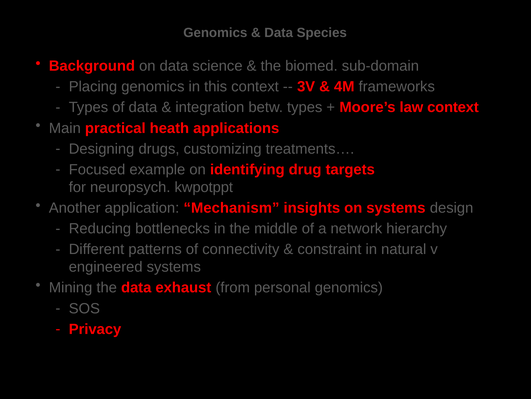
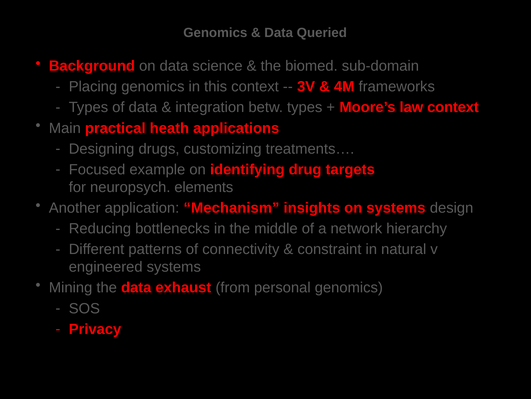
Species: Species -> Queried
kwpotppt: kwpotppt -> elements
